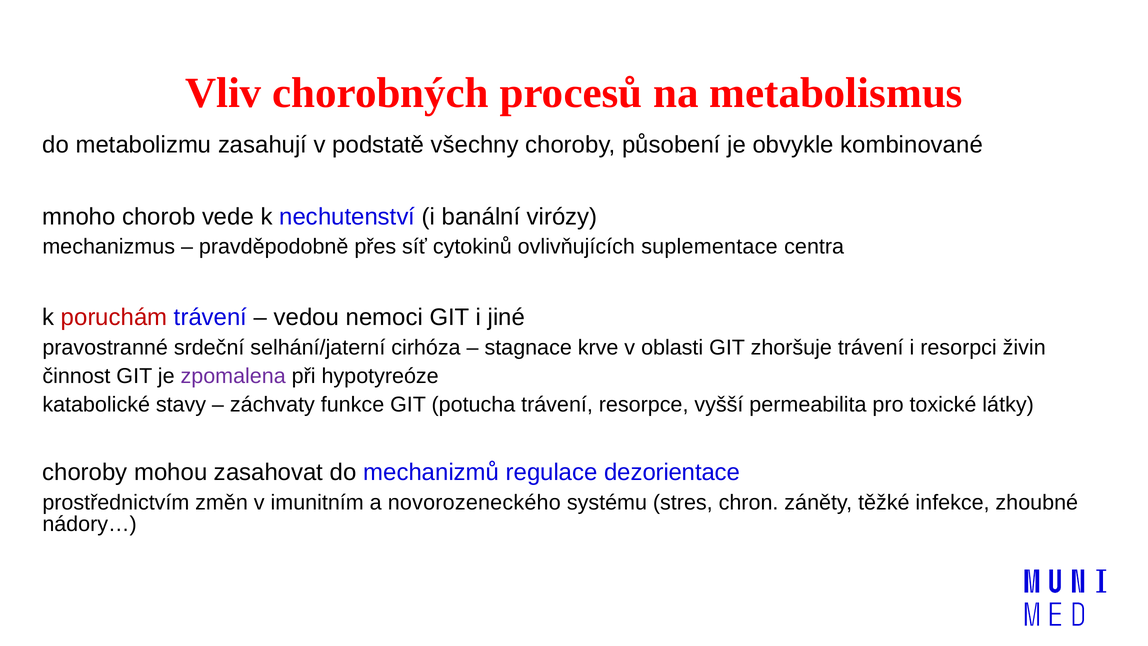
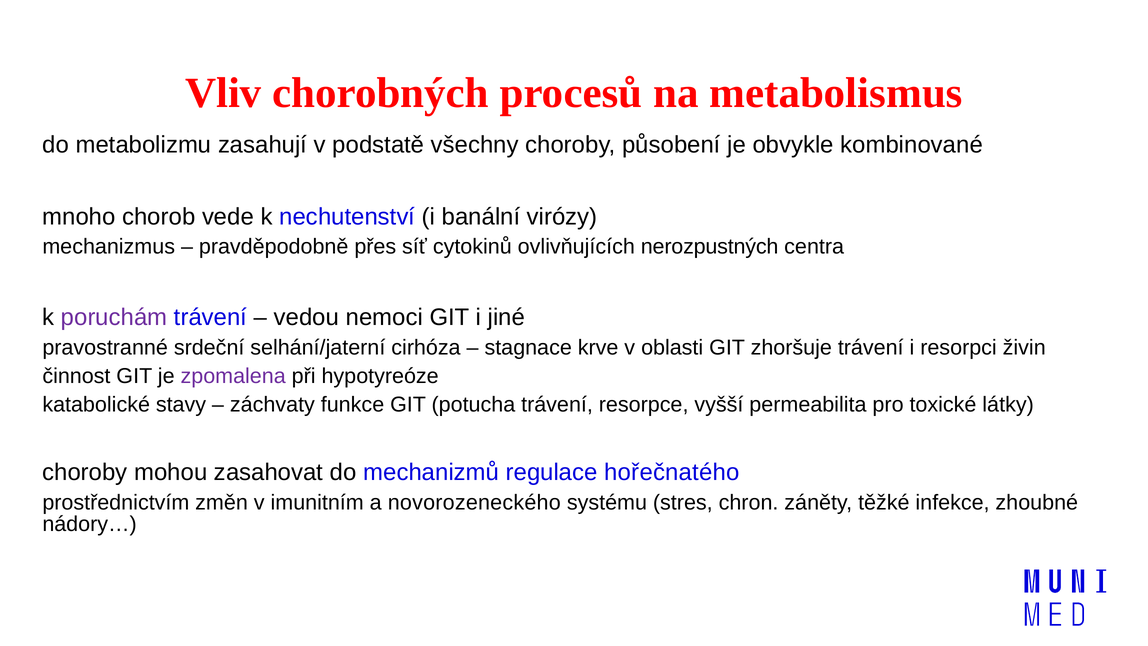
suplementace: suplementace -> nerozpustných
poruchám colour: red -> purple
dezorientace: dezorientace -> hořečnatého
